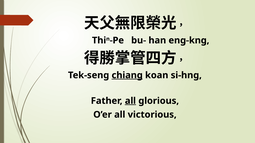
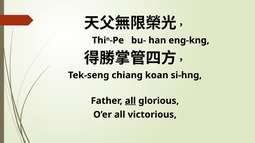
chiang underline: present -> none
